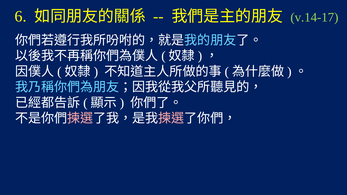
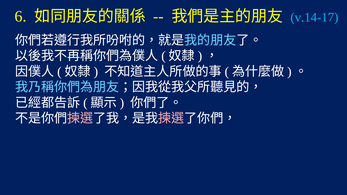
v.14-17 colour: light green -> light blue
